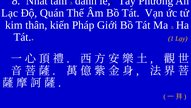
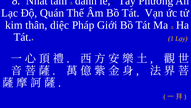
kiến: kiến -> diệc
